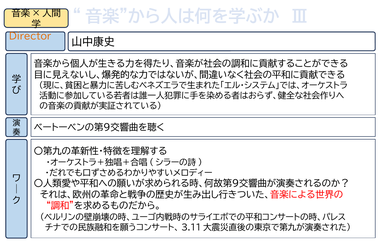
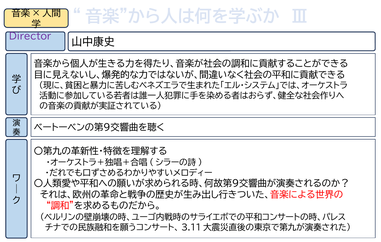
Director colour: orange -> purple
